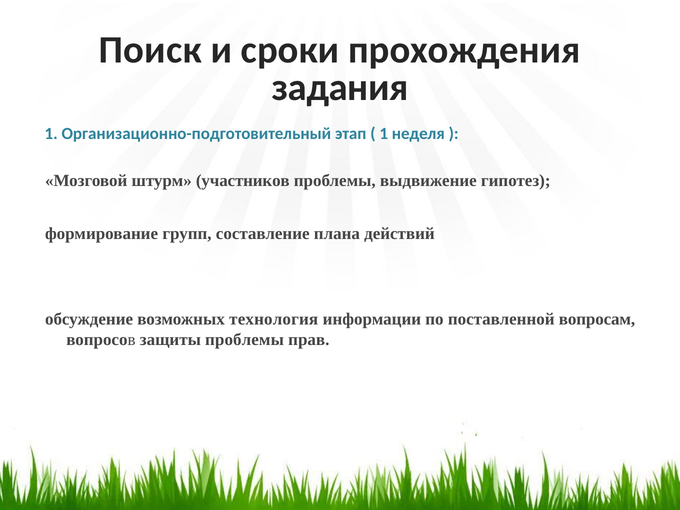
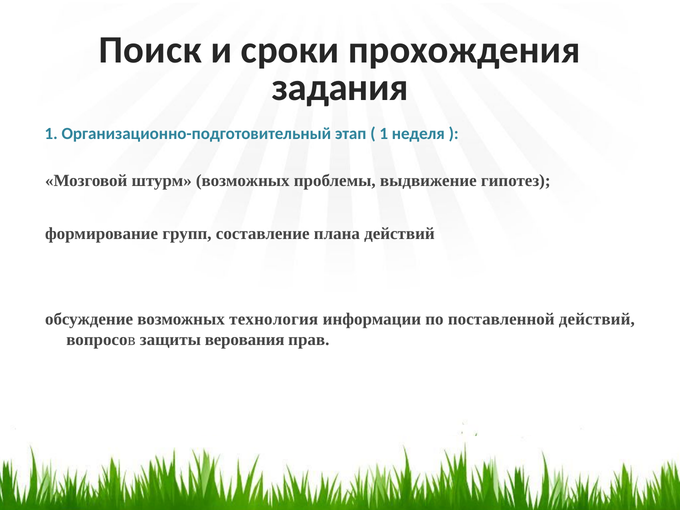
штурм участников: участников -> возможных
поставленной вопросам: вопросам -> действий
защиты проблемы: проблемы -> верования
